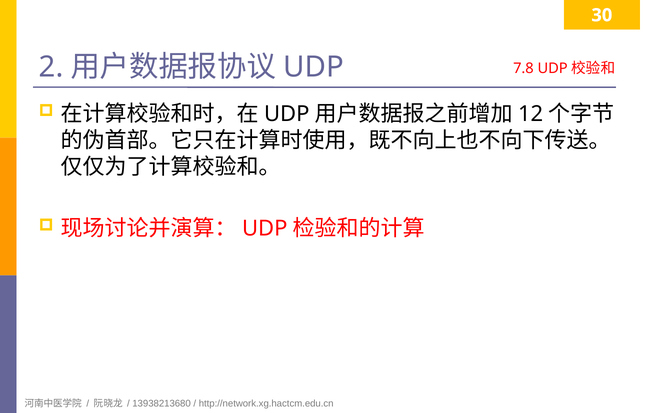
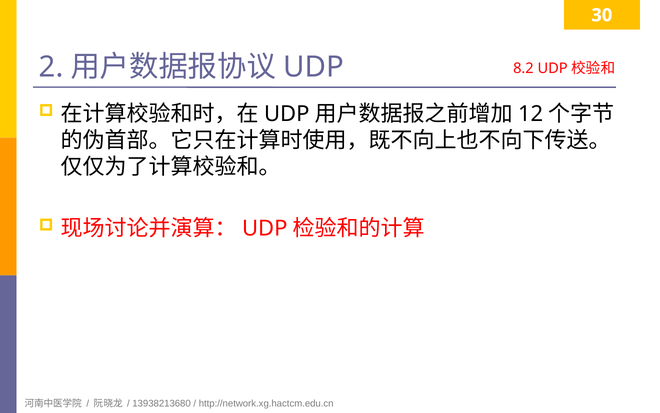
7.8: 7.8 -> 8.2
